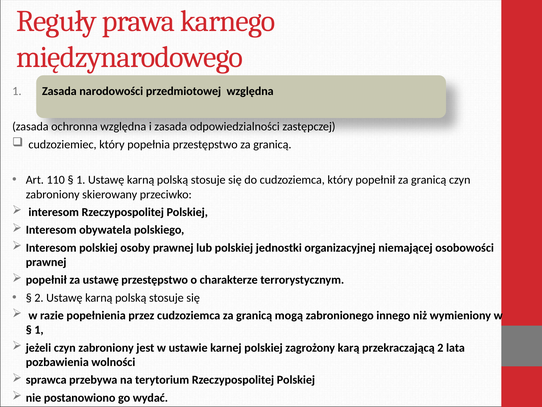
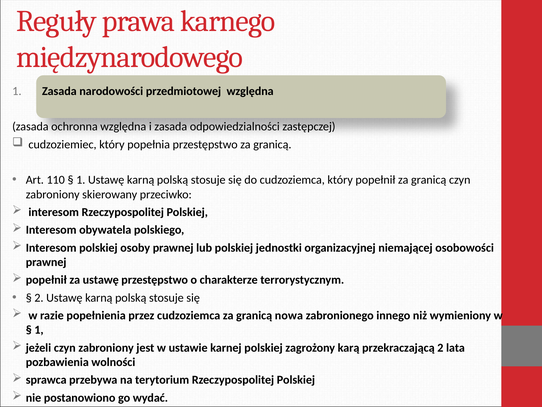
mogą: mogą -> nowa
